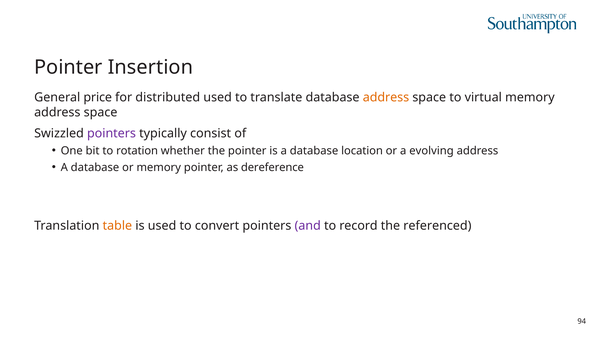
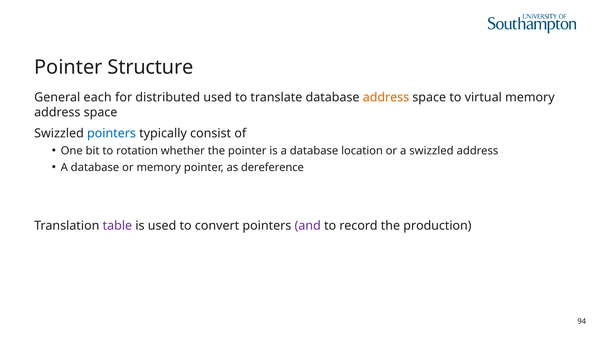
Insertion: Insertion -> Structure
price: price -> each
pointers at (111, 133) colour: purple -> blue
a evolving: evolving -> swizzled
table colour: orange -> purple
referenced: referenced -> production
